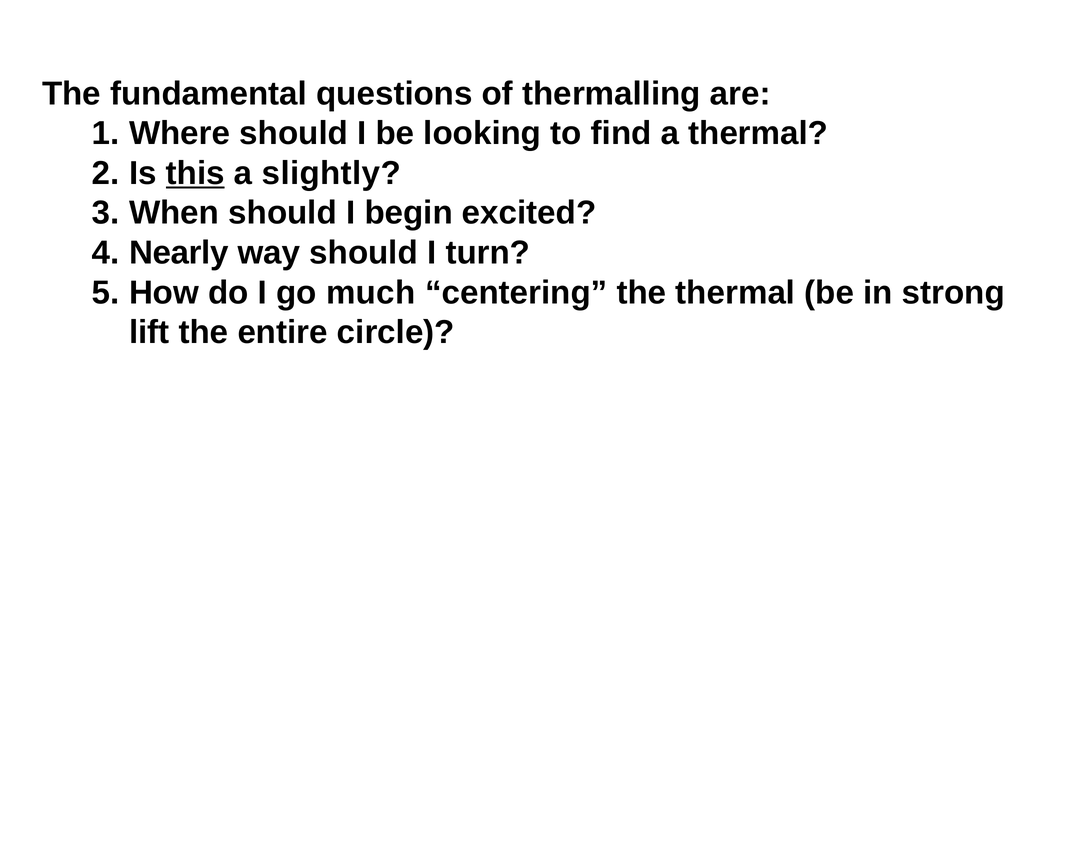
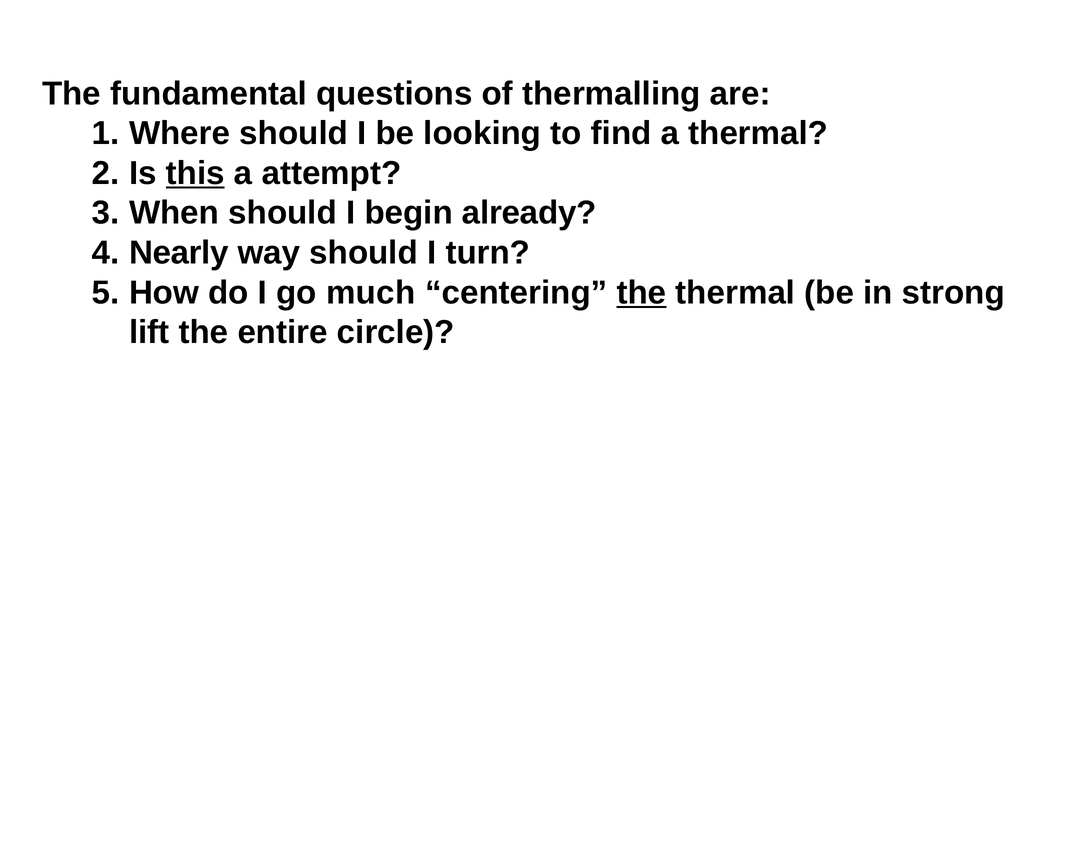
slightly: slightly -> attempt
excited: excited -> already
the at (641, 292) underline: none -> present
